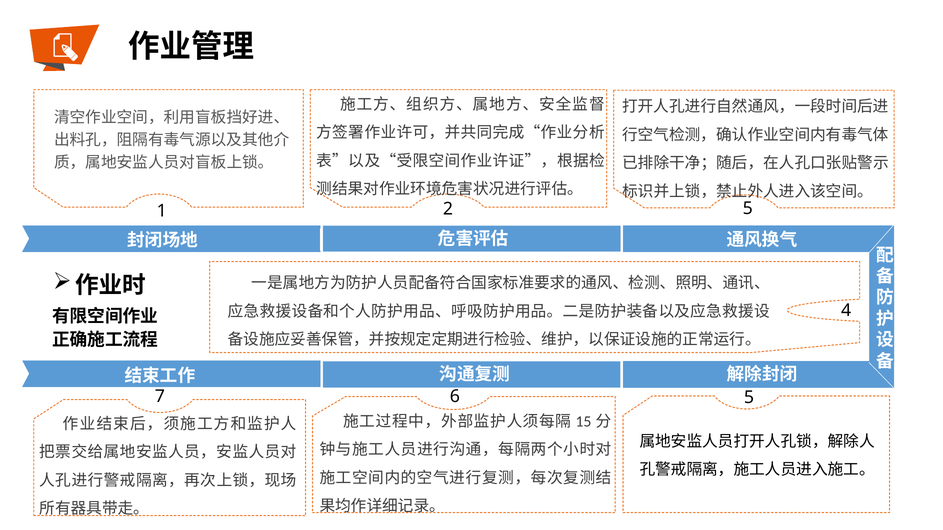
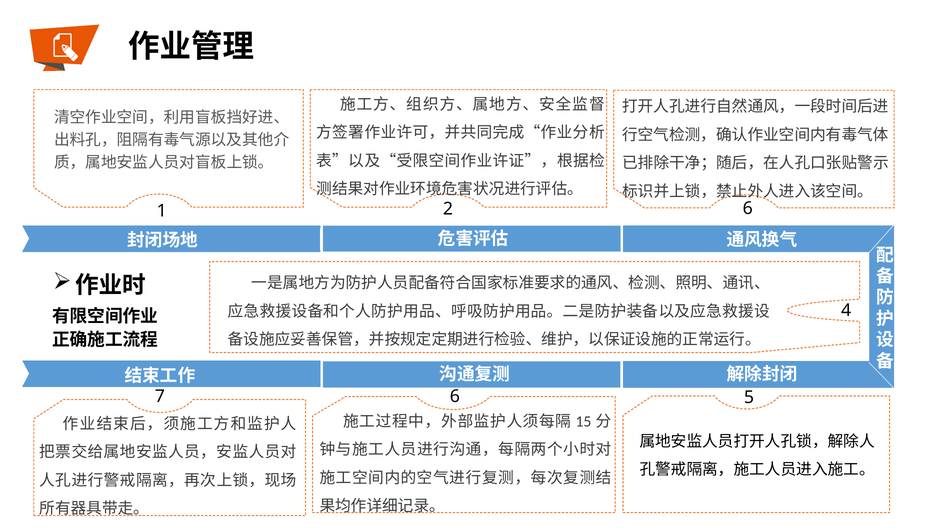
2 5: 5 -> 6
